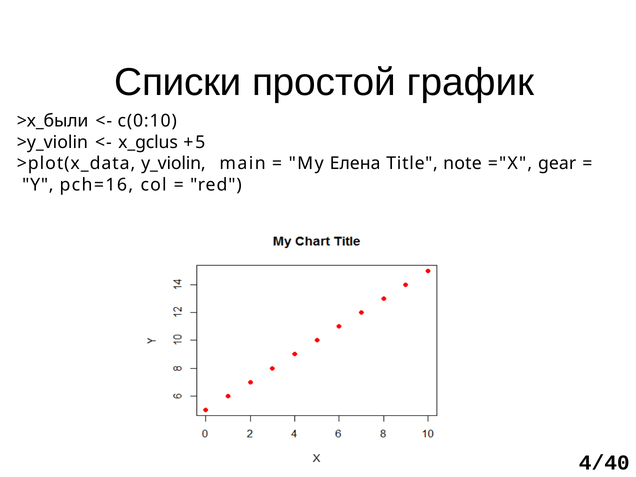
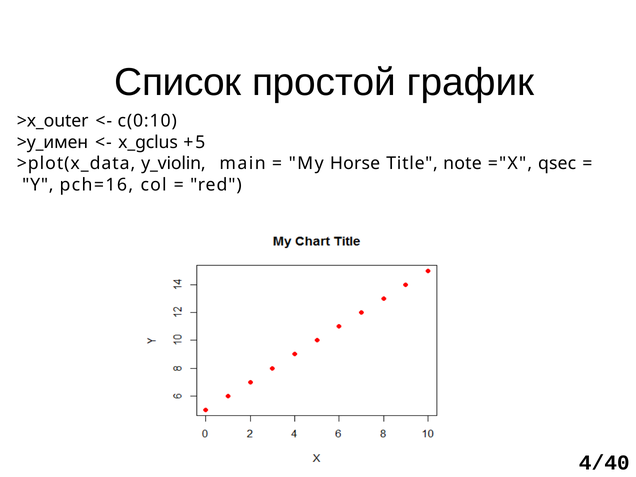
Списки: Списки -> Список
>x_были: >x_были -> >x_outer
>y_violin: >y_violin -> >y_имен
Елена: Елена -> Horse
gear: gear -> qsec
